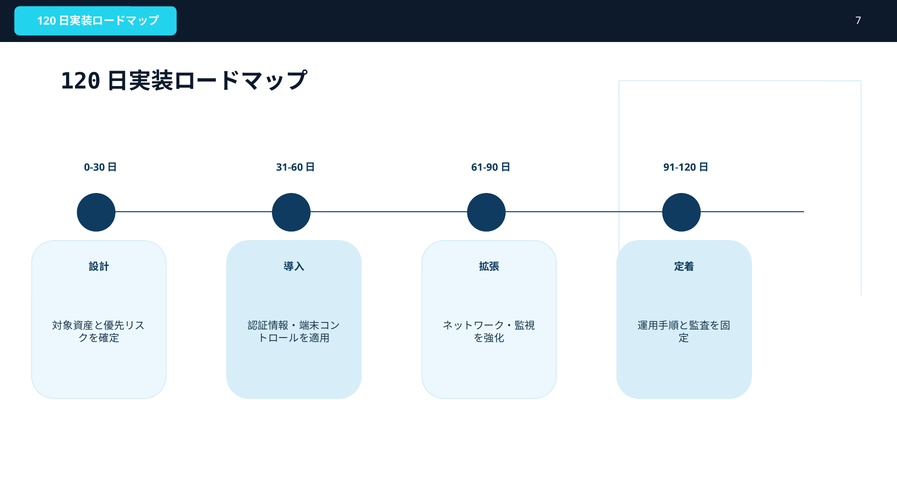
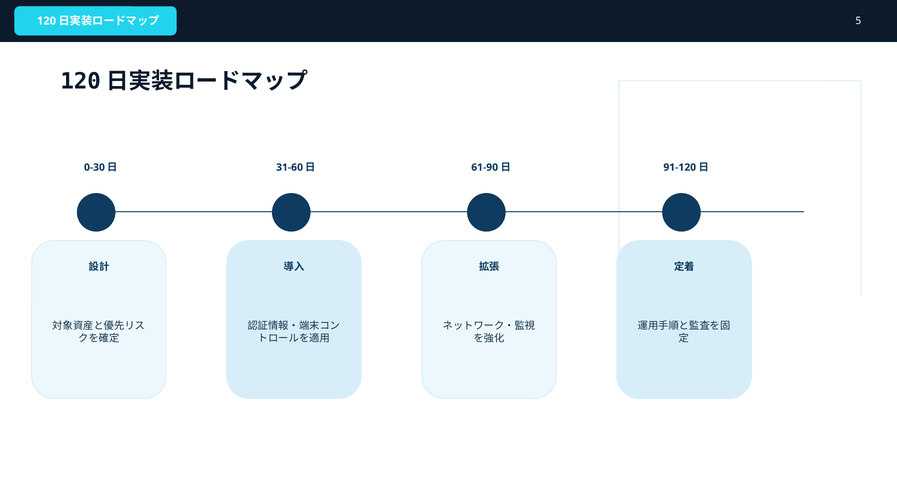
7: 7 -> 5
